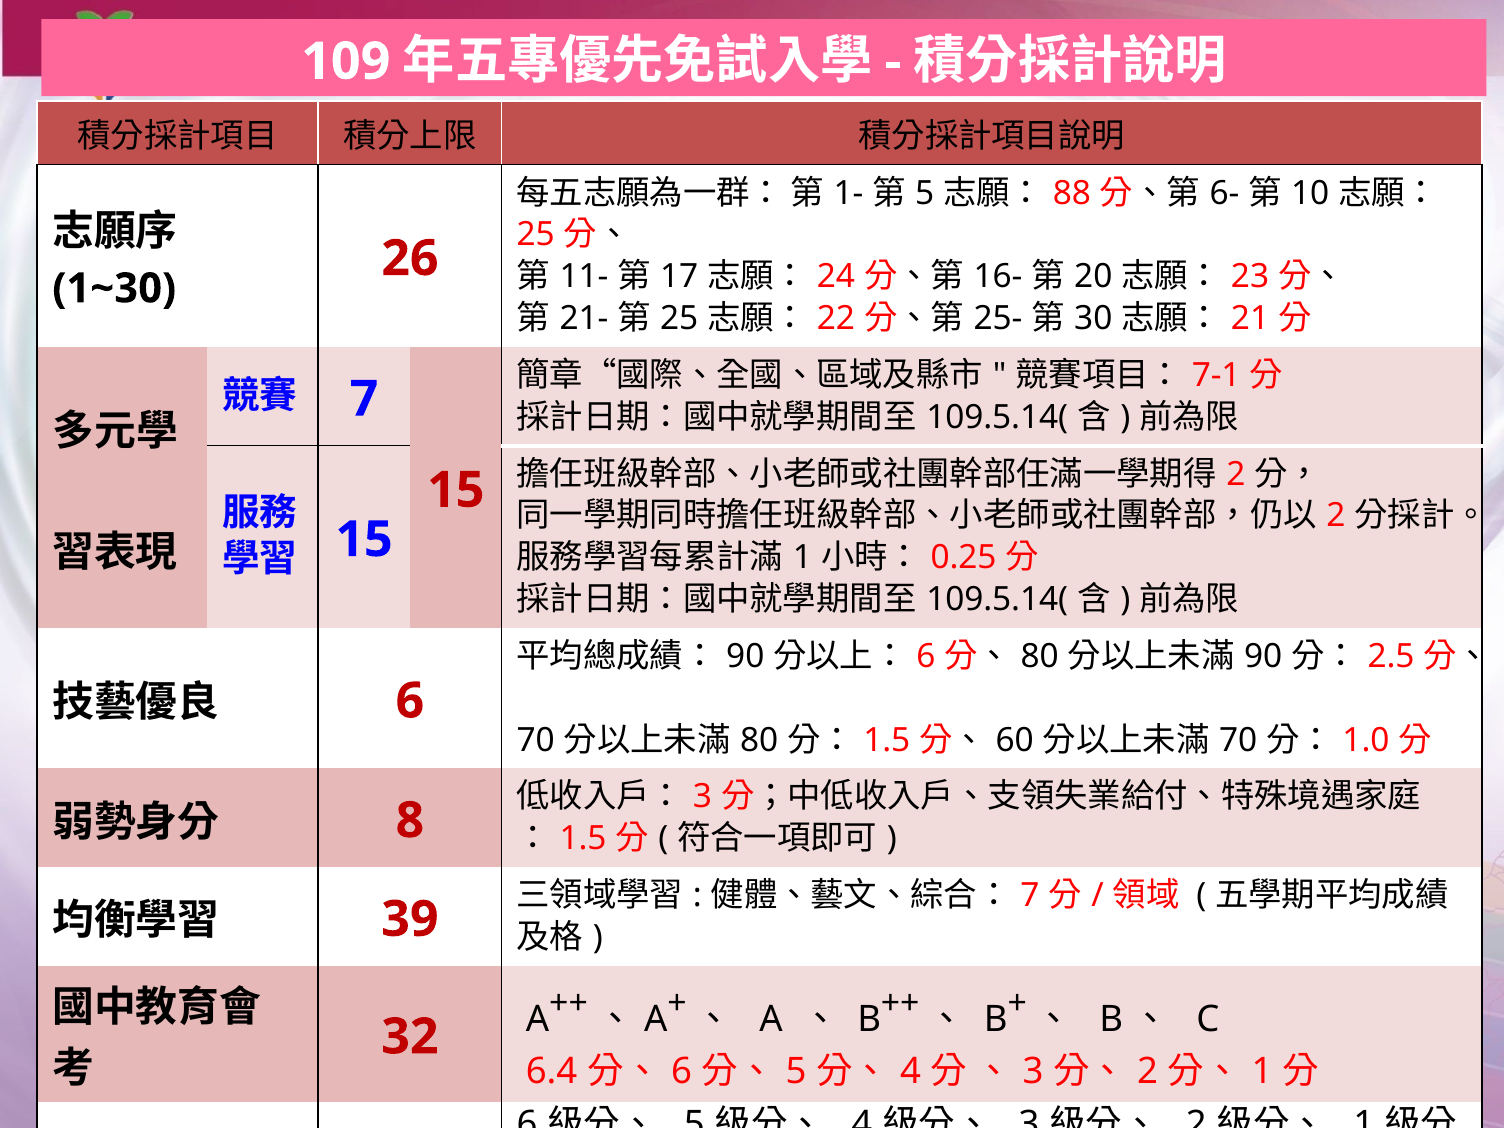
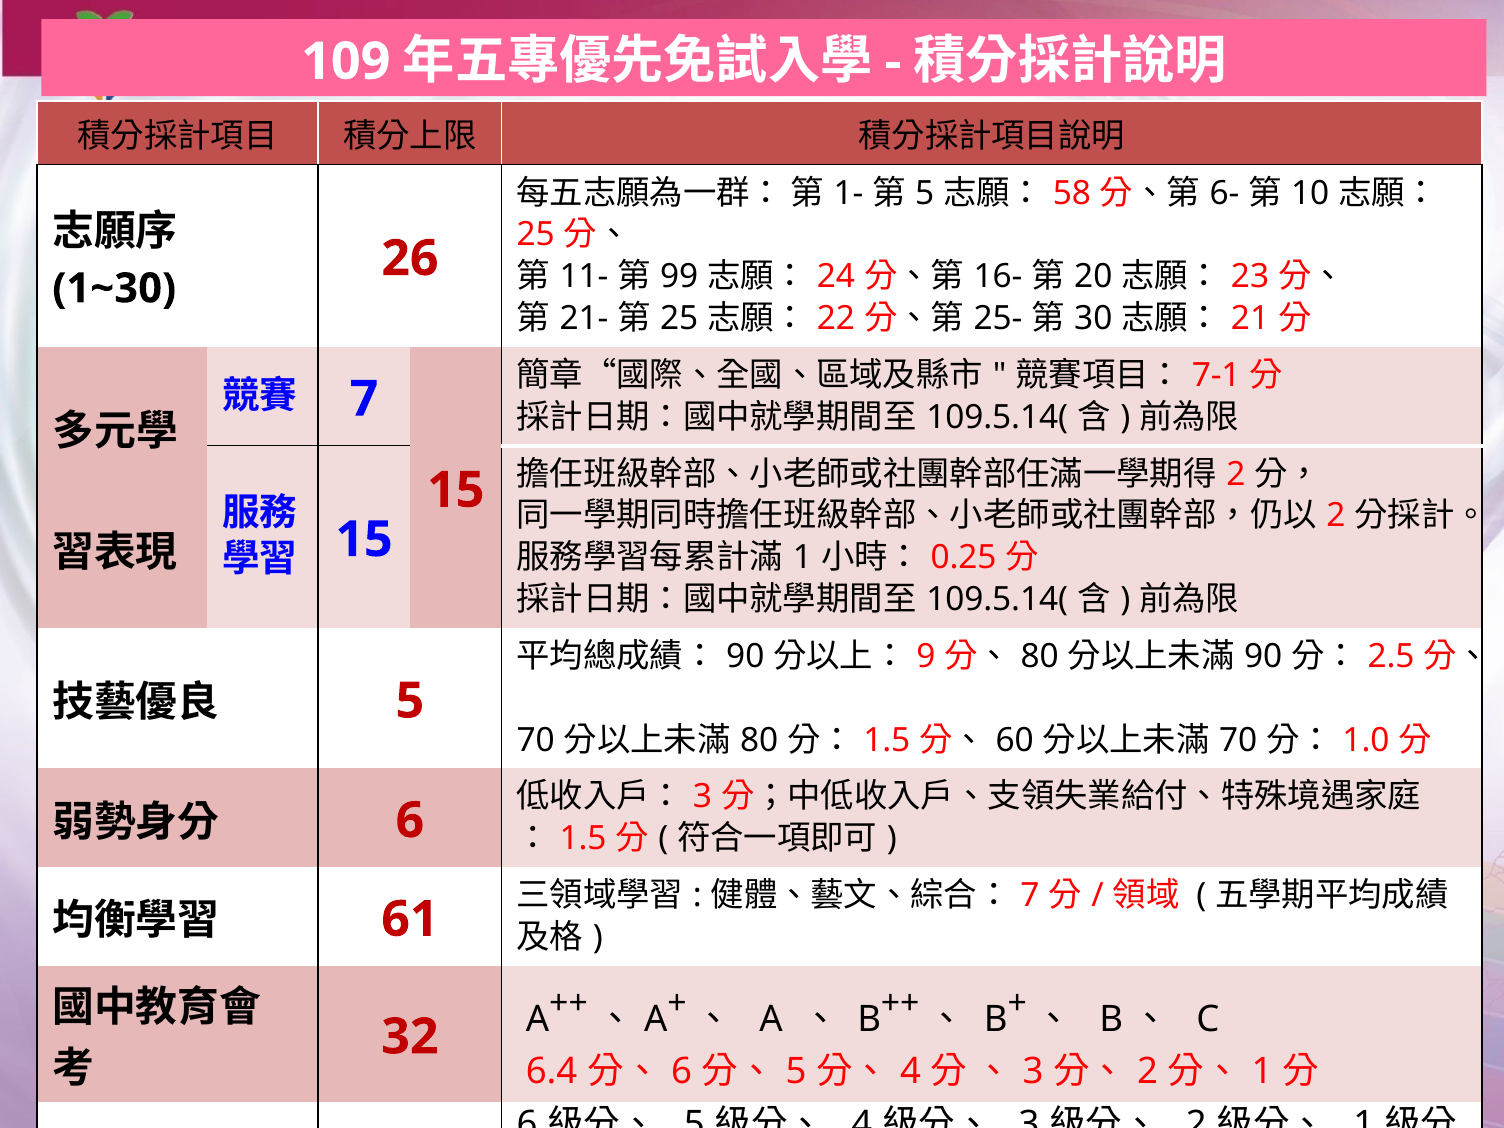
88: 88 -> 58
17: 17 -> 99
6 at (926, 656): 6 -> 9
6 at (410, 701): 6 -> 5
8 at (410, 821): 8 -> 6
39: 39 -> 61
